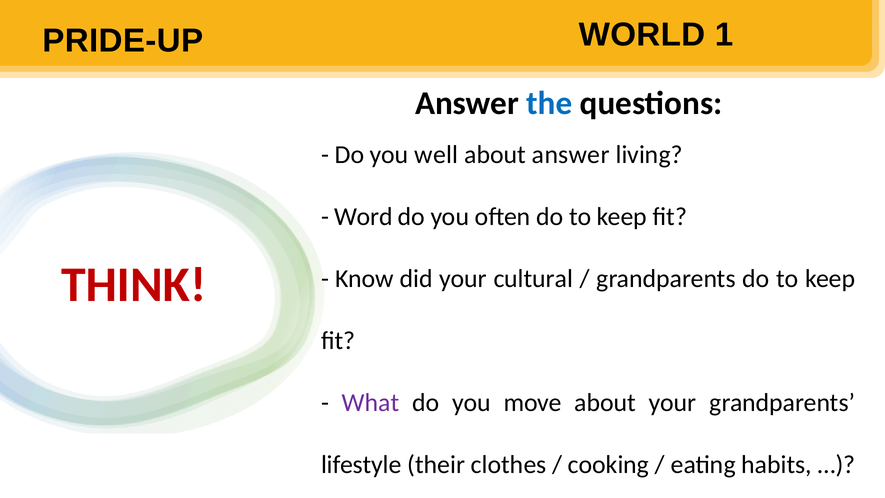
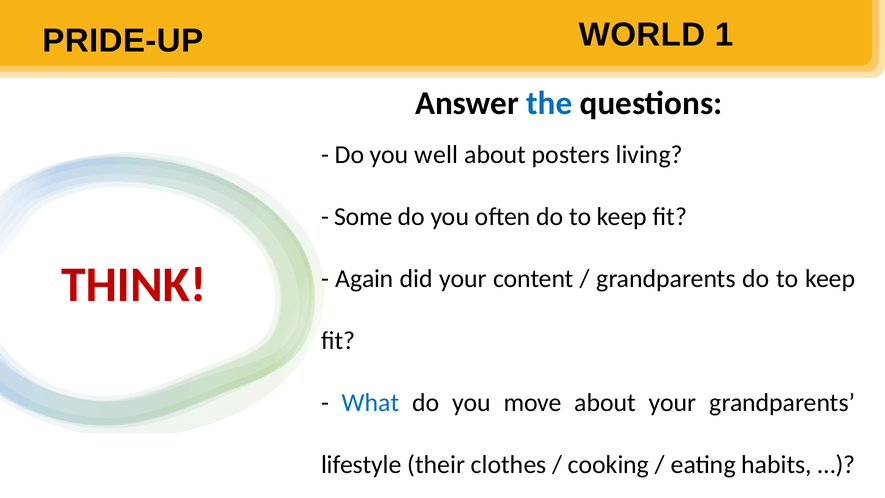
about answer: answer -> posters
Word: Word -> Some
Know: Know -> Again
cultural: cultural -> content
What colour: purple -> blue
